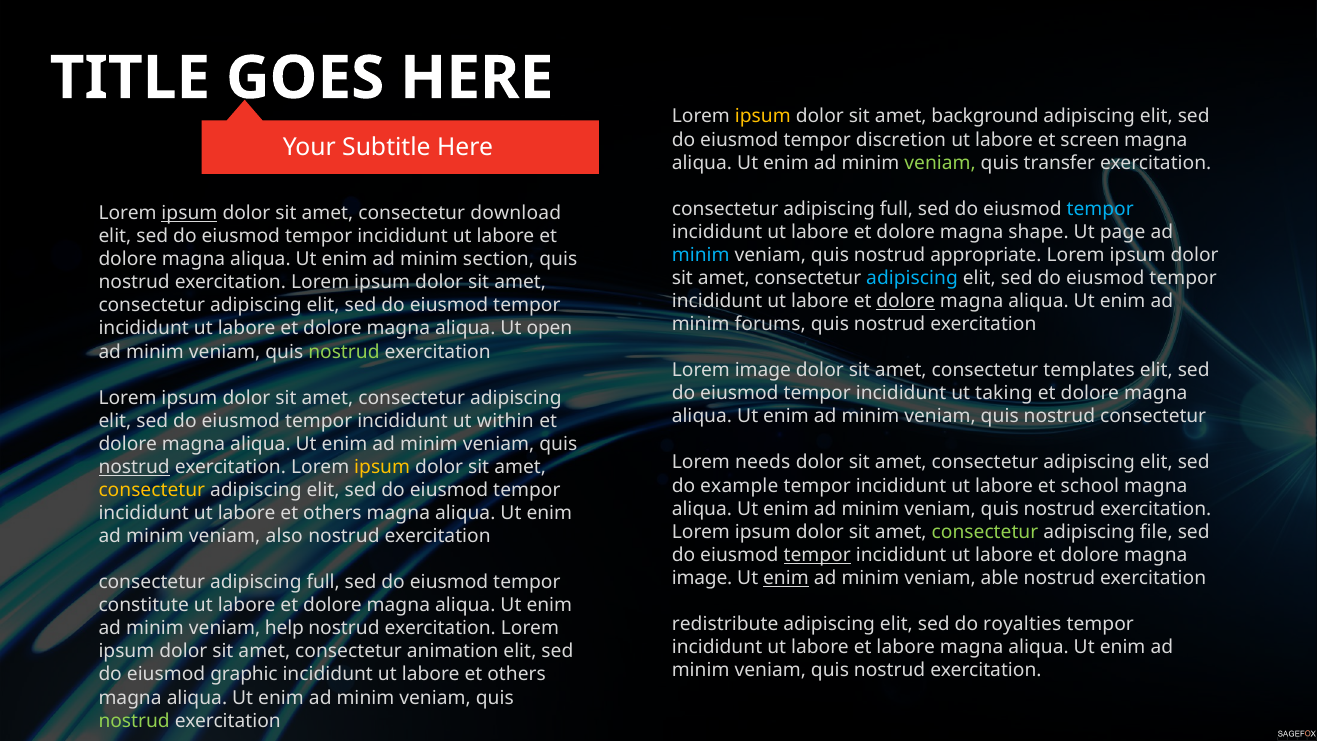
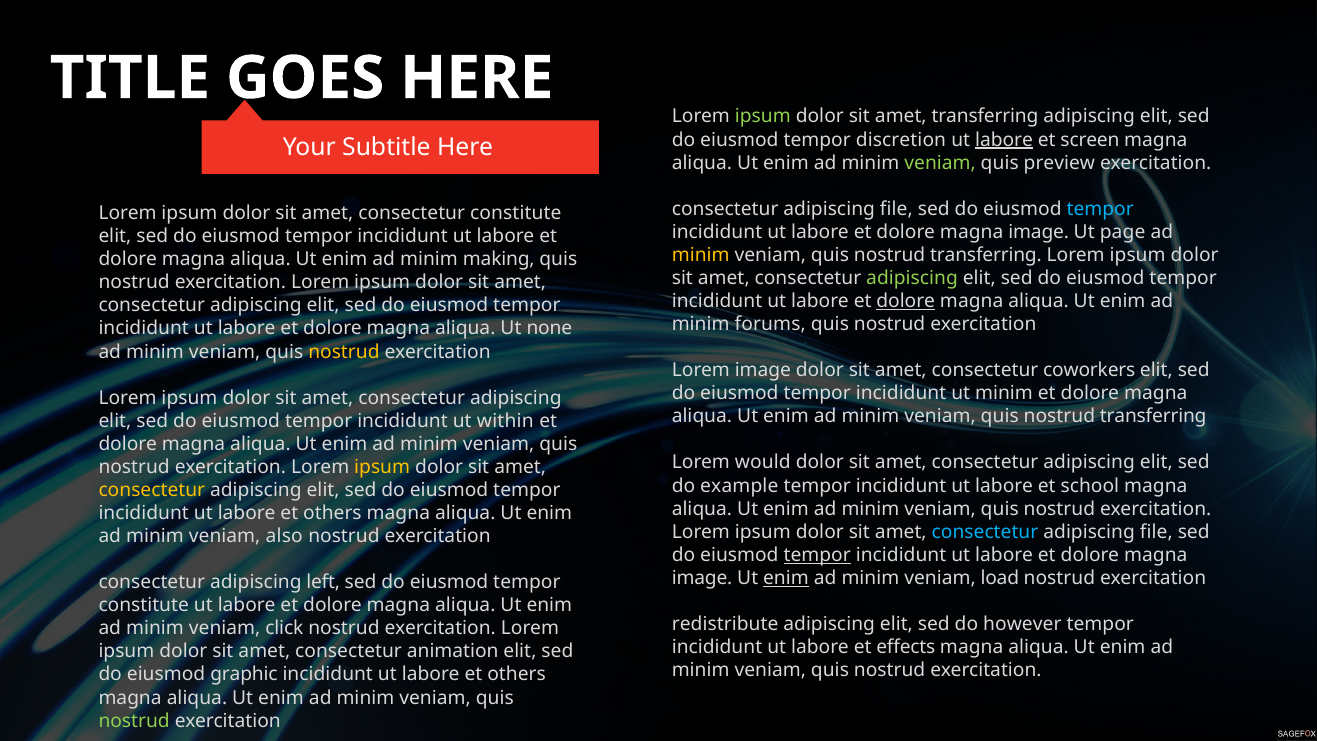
ipsum at (763, 117) colour: yellow -> light green
amet background: background -> transferring
labore at (1004, 140) underline: none -> present
transfer: transfer -> preview
full at (896, 209): full -> file
ipsum at (189, 213) underline: present -> none
consectetur download: download -> constitute
shape at (1039, 232): shape -> image
minim at (701, 255) colour: light blue -> yellow
appropriate at (986, 255): appropriate -> transferring
section: section -> making
adipiscing at (912, 278) colour: light blue -> light green
open: open -> none
nostrud at (344, 352) colour: light green -> yellow
templates: templates -> coworkers
ut taking: taking -> minim
consectetur at (1153, 416): consectetur -> transferring
needs: needs -> would
nostrud at (134, 467) underline: present -> none
consectetur at (985, 532) colour: light green -> light blue
able: able -> load
full at (323, 582): full -> left
royalties: royalties -> however
help: help -> click
et labore: labore -> effects
